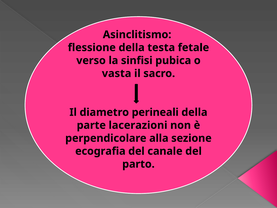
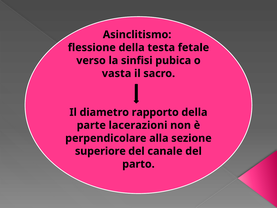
perineali: perineali -> rapporto
ecografia: ecografia -> superiore
